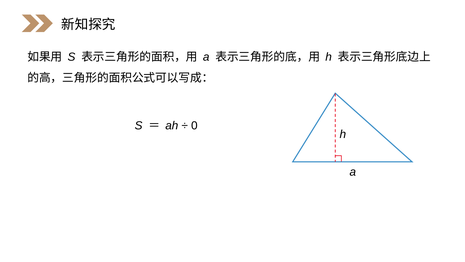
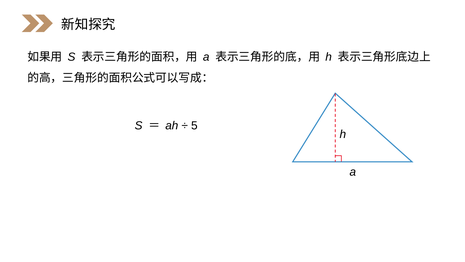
0: 0 -> 5
